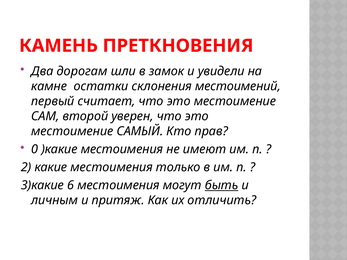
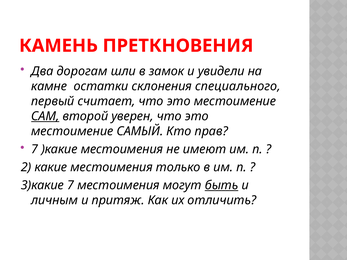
местоимений: местоимений -> специального
САМ underline: none -> present
0 at (35, 149): 0 -> 7
3)какие 6: 6 -> 7
